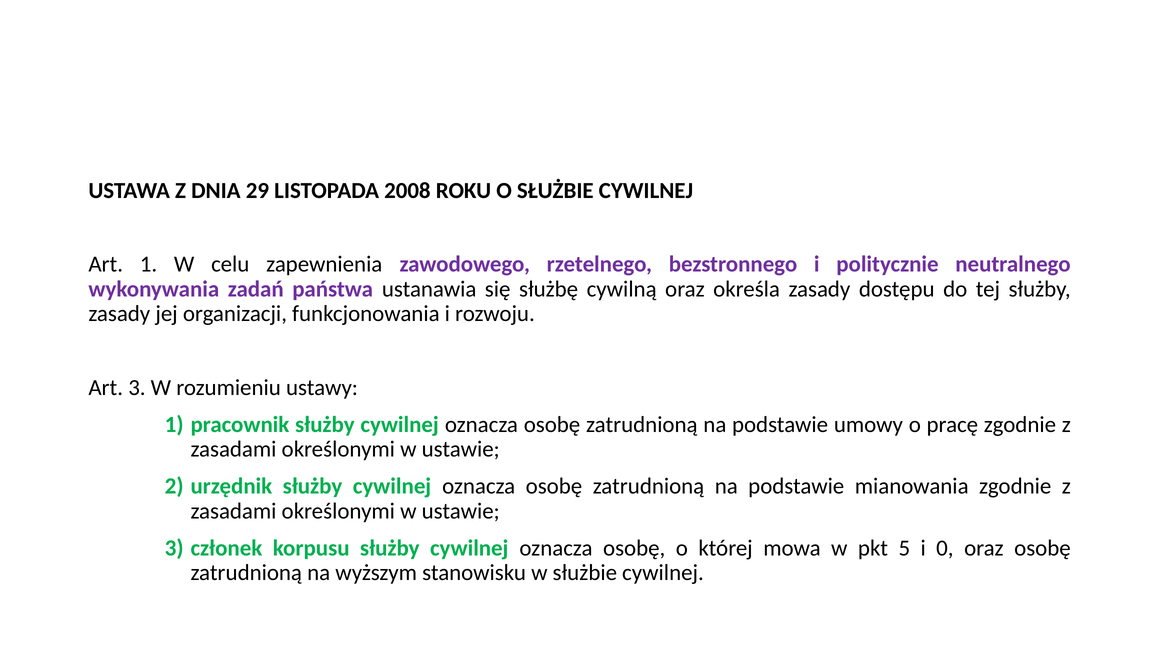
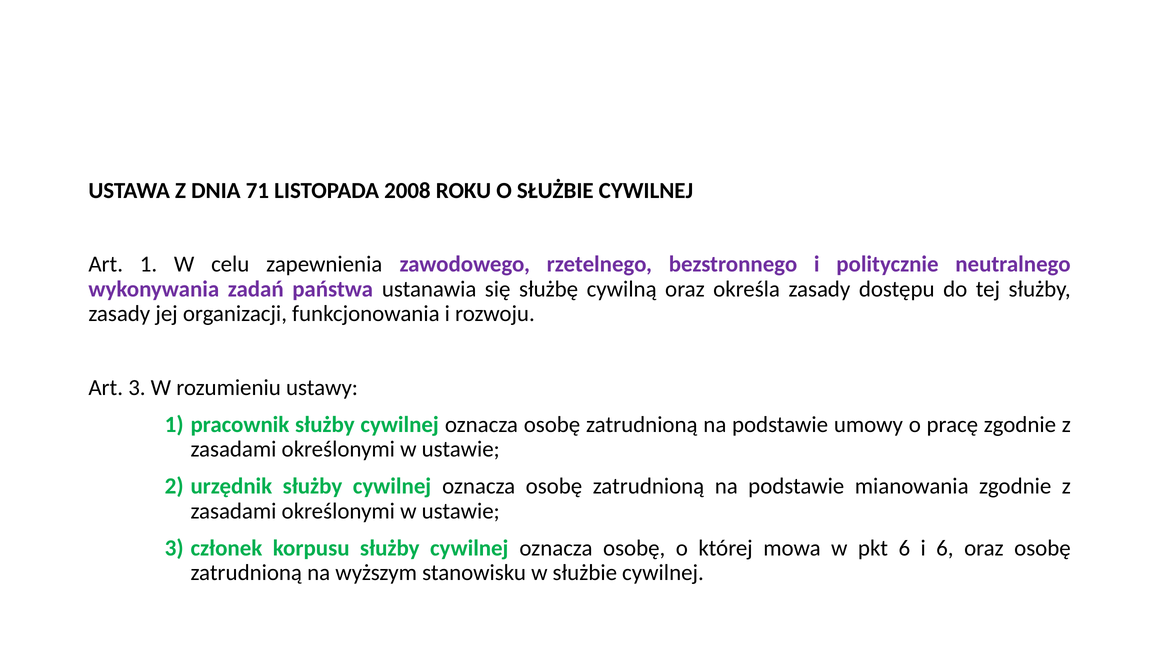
29: 29 -> 71
pkt 5: 5 -> 6
i 0: 0 -> 6
